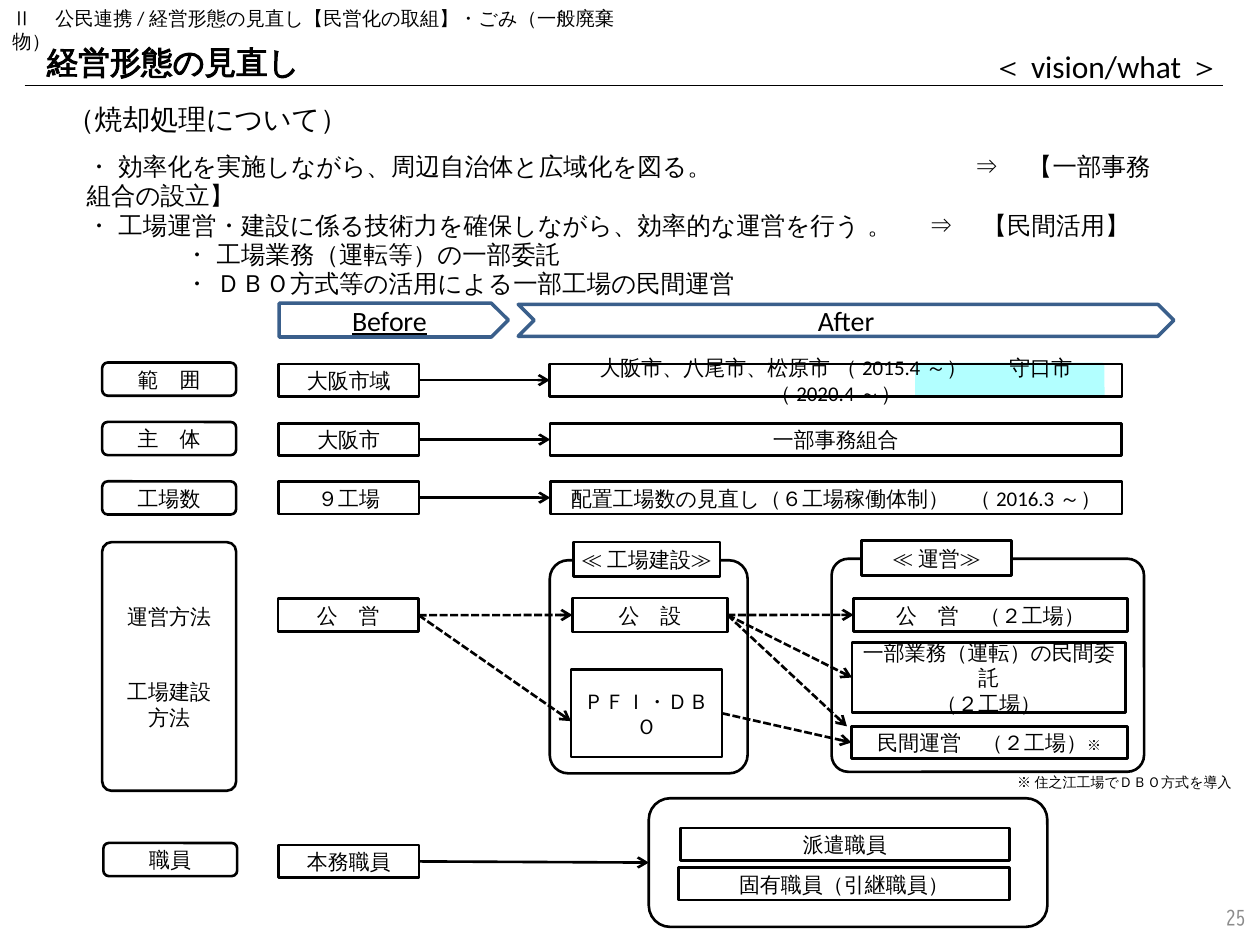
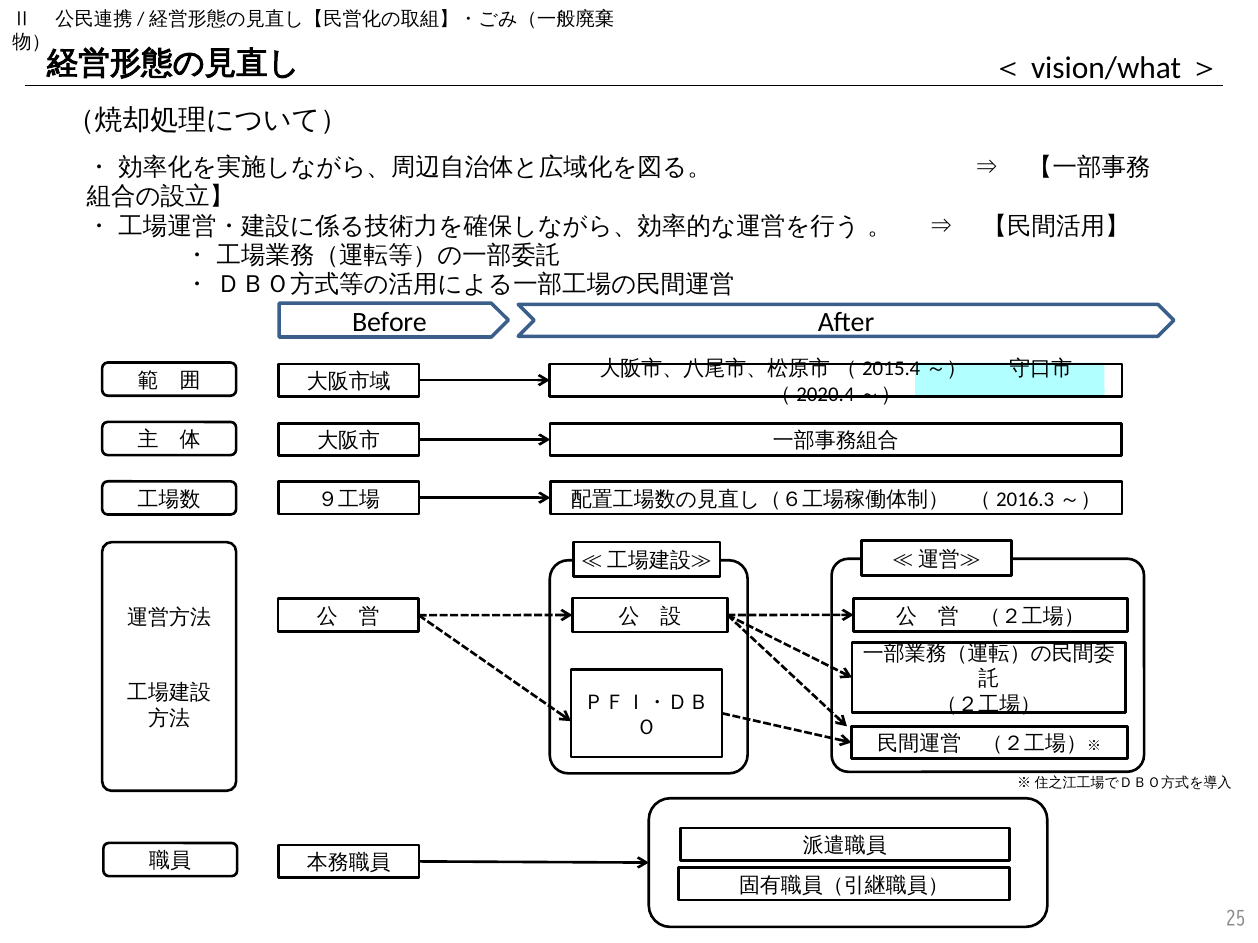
Before underline: present -> none
